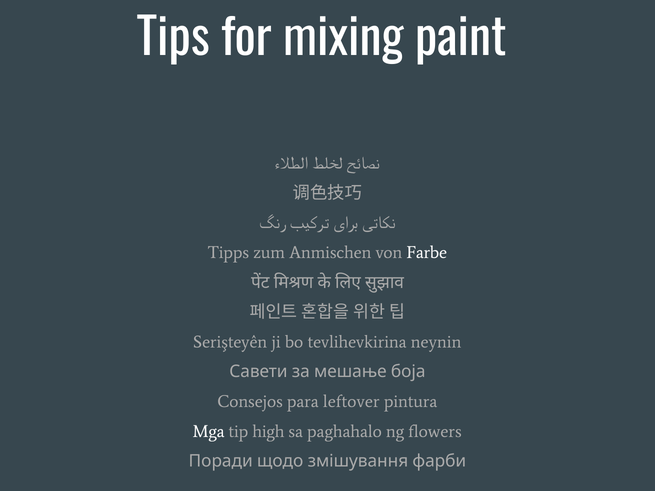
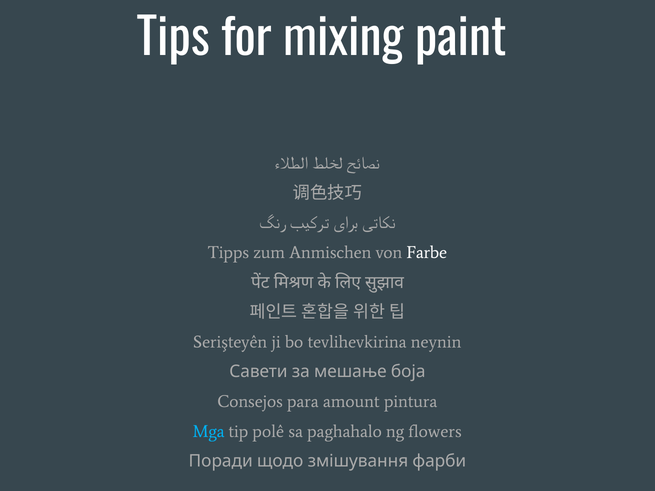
leftover: leftover -> amount
Mga colour: white -> light blue
high: high -> polê
